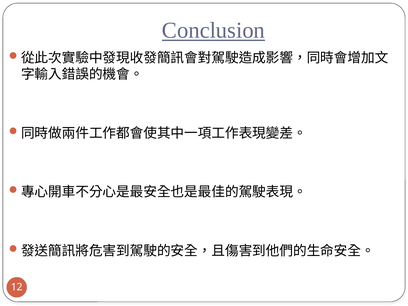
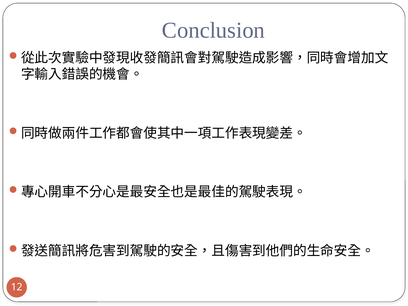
Conclusion underline: present -> none
